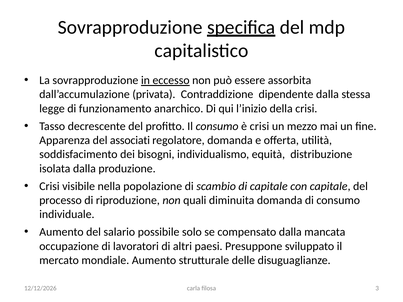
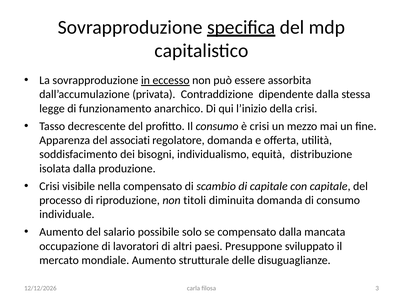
nella popolazione: popolazione -> compensato
quali: quali -> titoli
